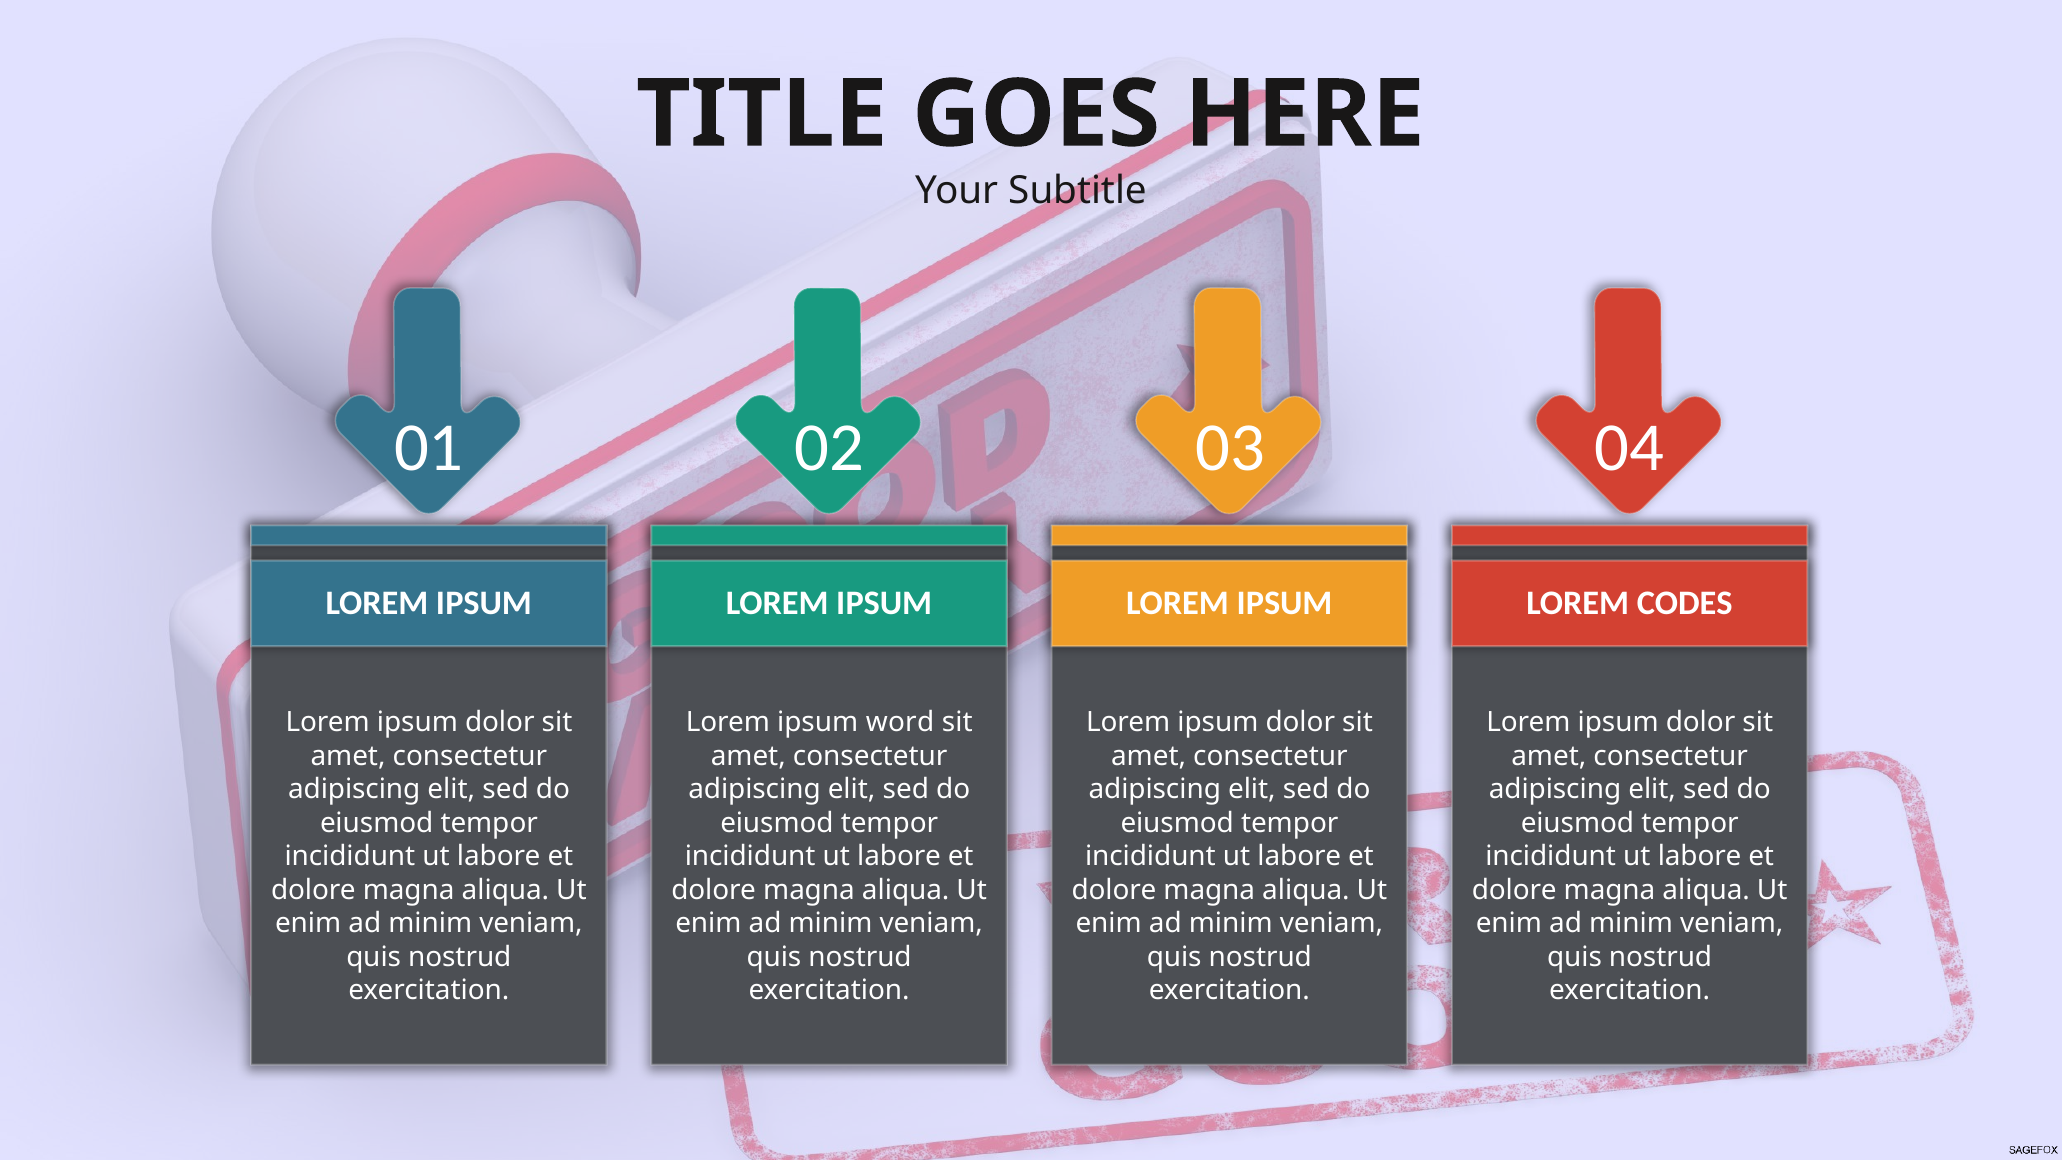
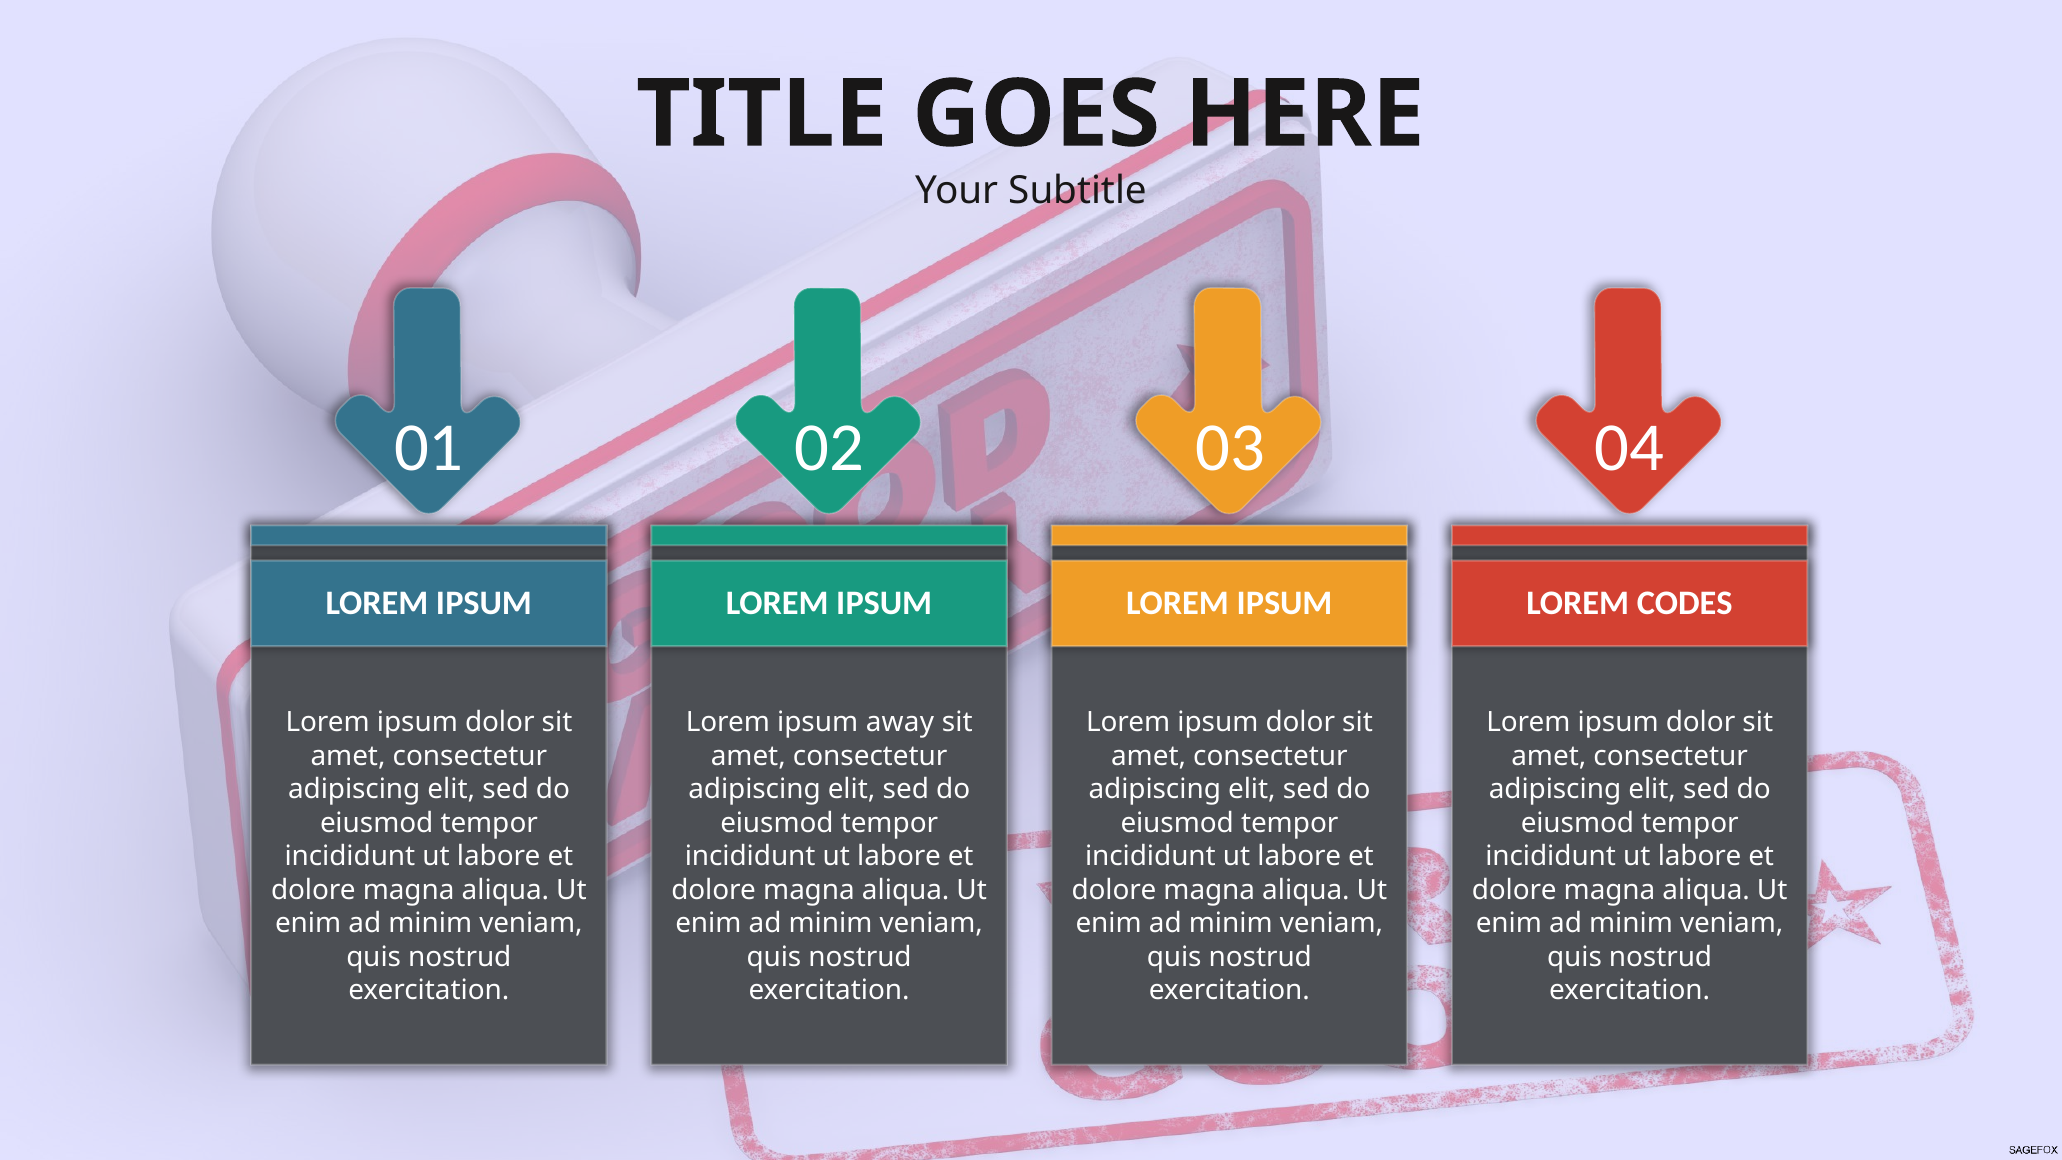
word: word -> away
